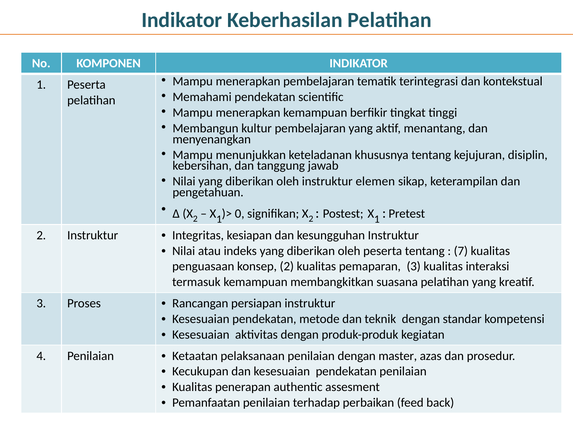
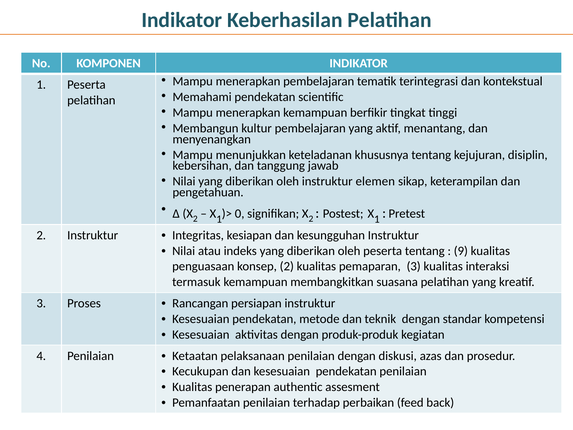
7: 7 -> 9
master: master -> diskusi
